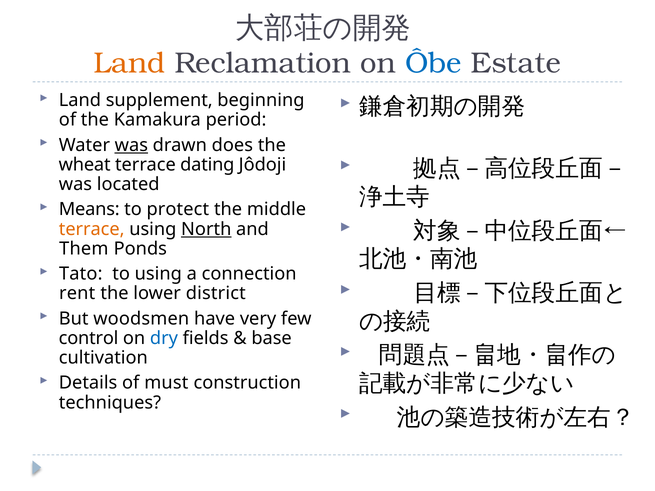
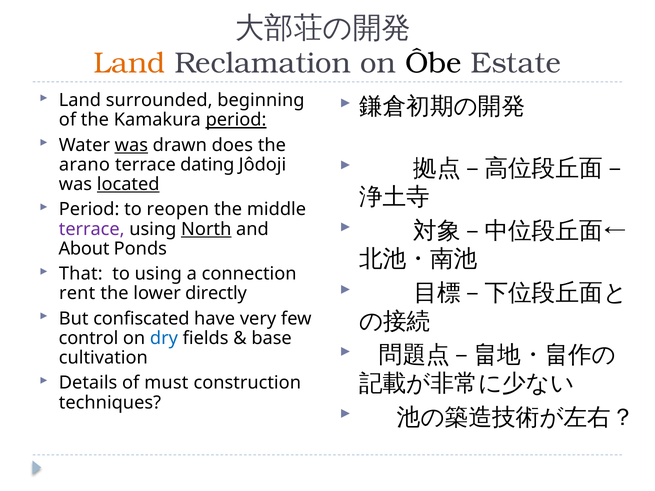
Ôbe colour: blue -> black
supplement: supplement -> surrounded
period at (236, 120) underline: none -> present
wheat: wheat -> arano
located underline: none -> present
Means at (89, 210): Means -> Period
protect: protect -> reopen
terrace at (92, 229) colour: orange -> purple
Them: Them -> About
Tato: Tato -> That
district: district -> directly
woodsmen: woodsmen -> confiscated
